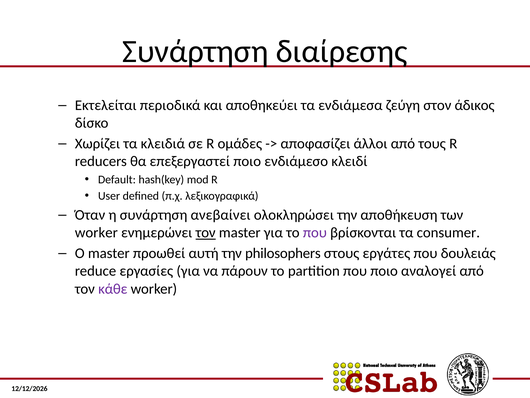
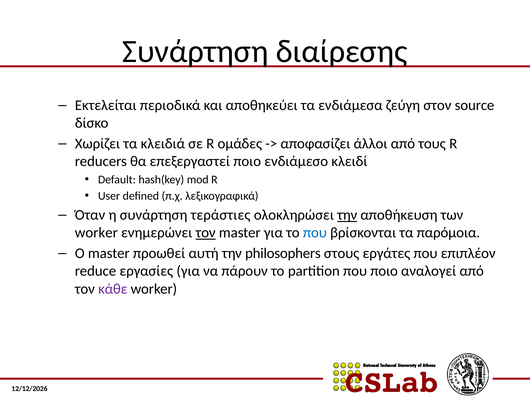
άδικος: άδικος -> source
ανεβαίνει: ανεβαίνει -> τεράστιες
την at (347, 215) underline: none -> present
που at (315, 232) colour: purple -> blue
consumer: consumer -> παρόμοια
δουλειάς: δουλειάς -> επιπλέον
